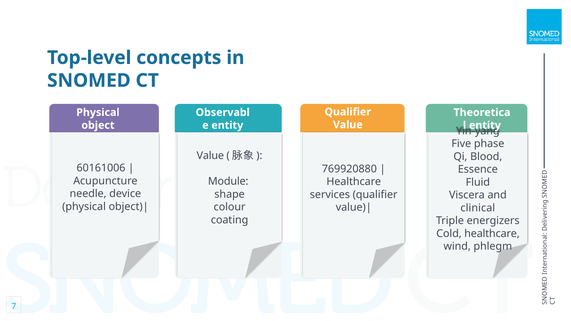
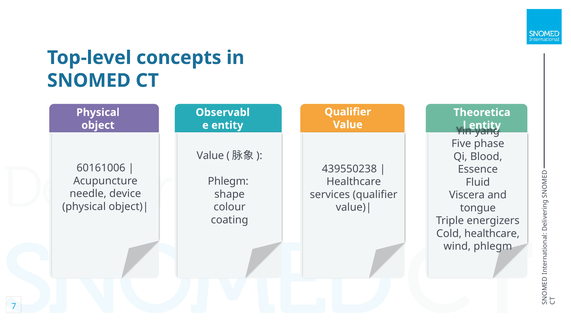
769920880: 769920880 -> 439550238
Module at (228, 181): Module -> Phlegm
clinical: clinical -> tongue
